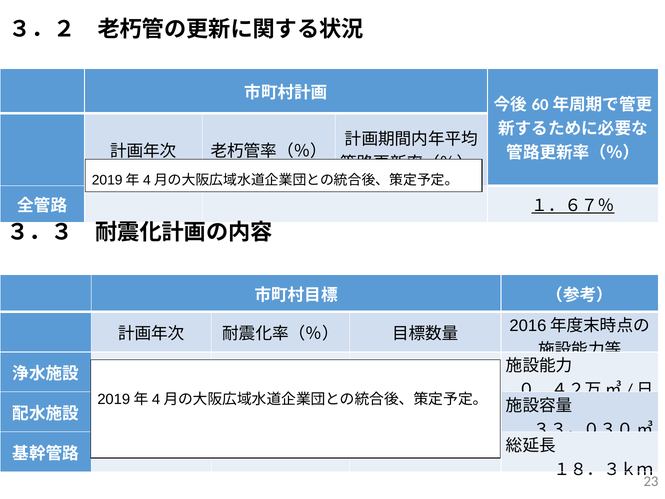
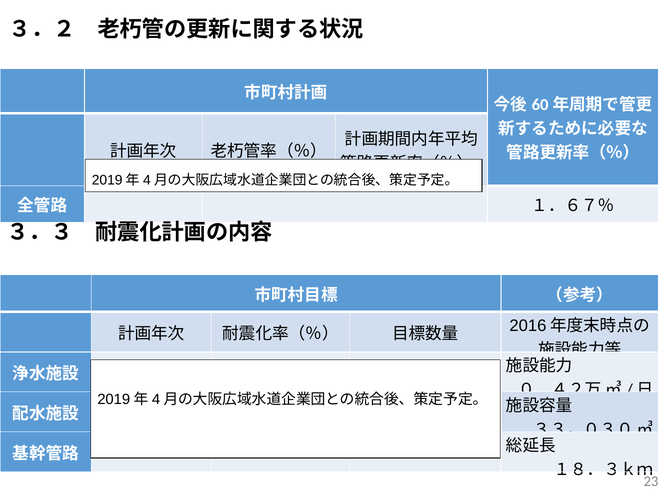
１．６７％ underline: present -> none
